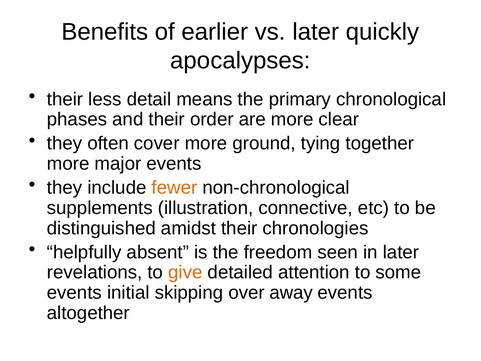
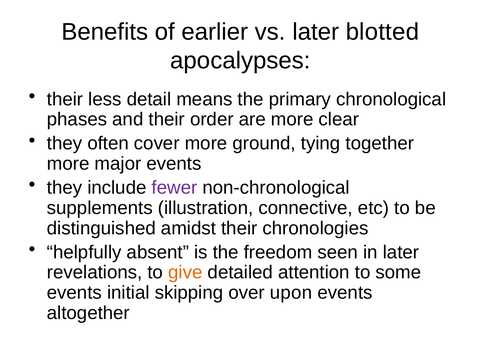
quickly: quickly -> blotted
fewer colour: orange -> purple
away: away -> upon
